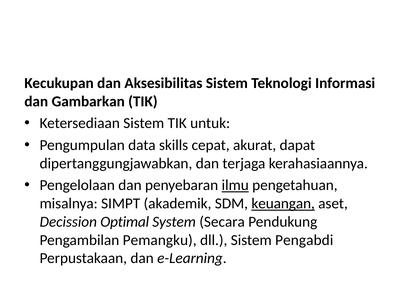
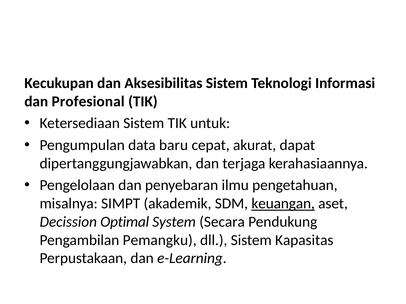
Gambarkan: Gambarkan -> Profesional
skills: skills -> baru
ilmu underline: present -> none
Pengabdi: Pengabdi -> Kapasitas
